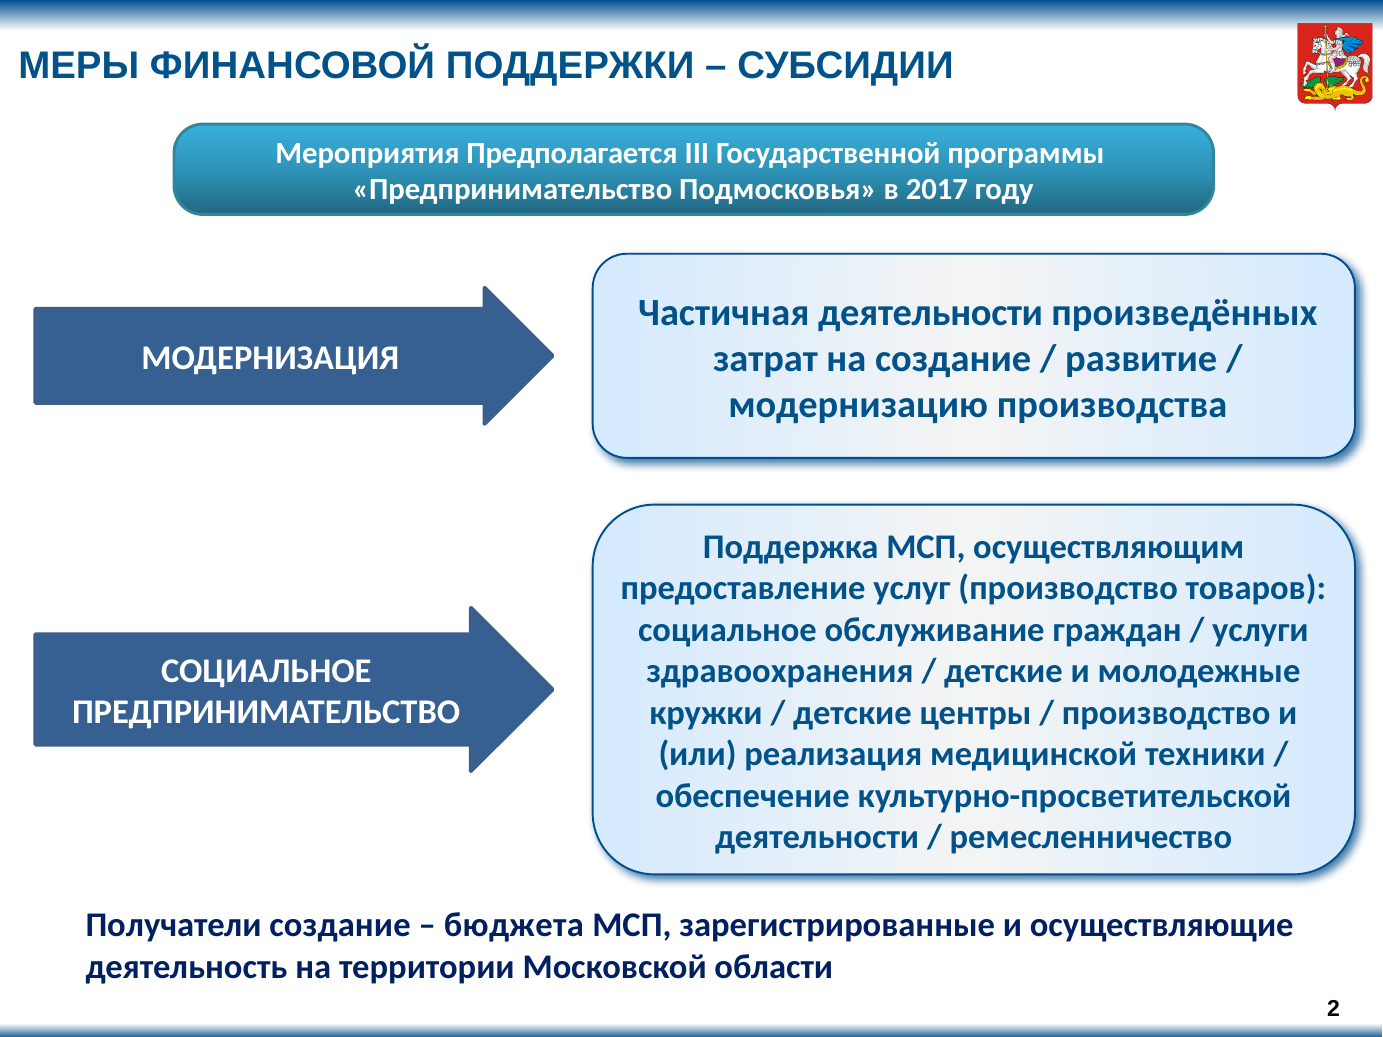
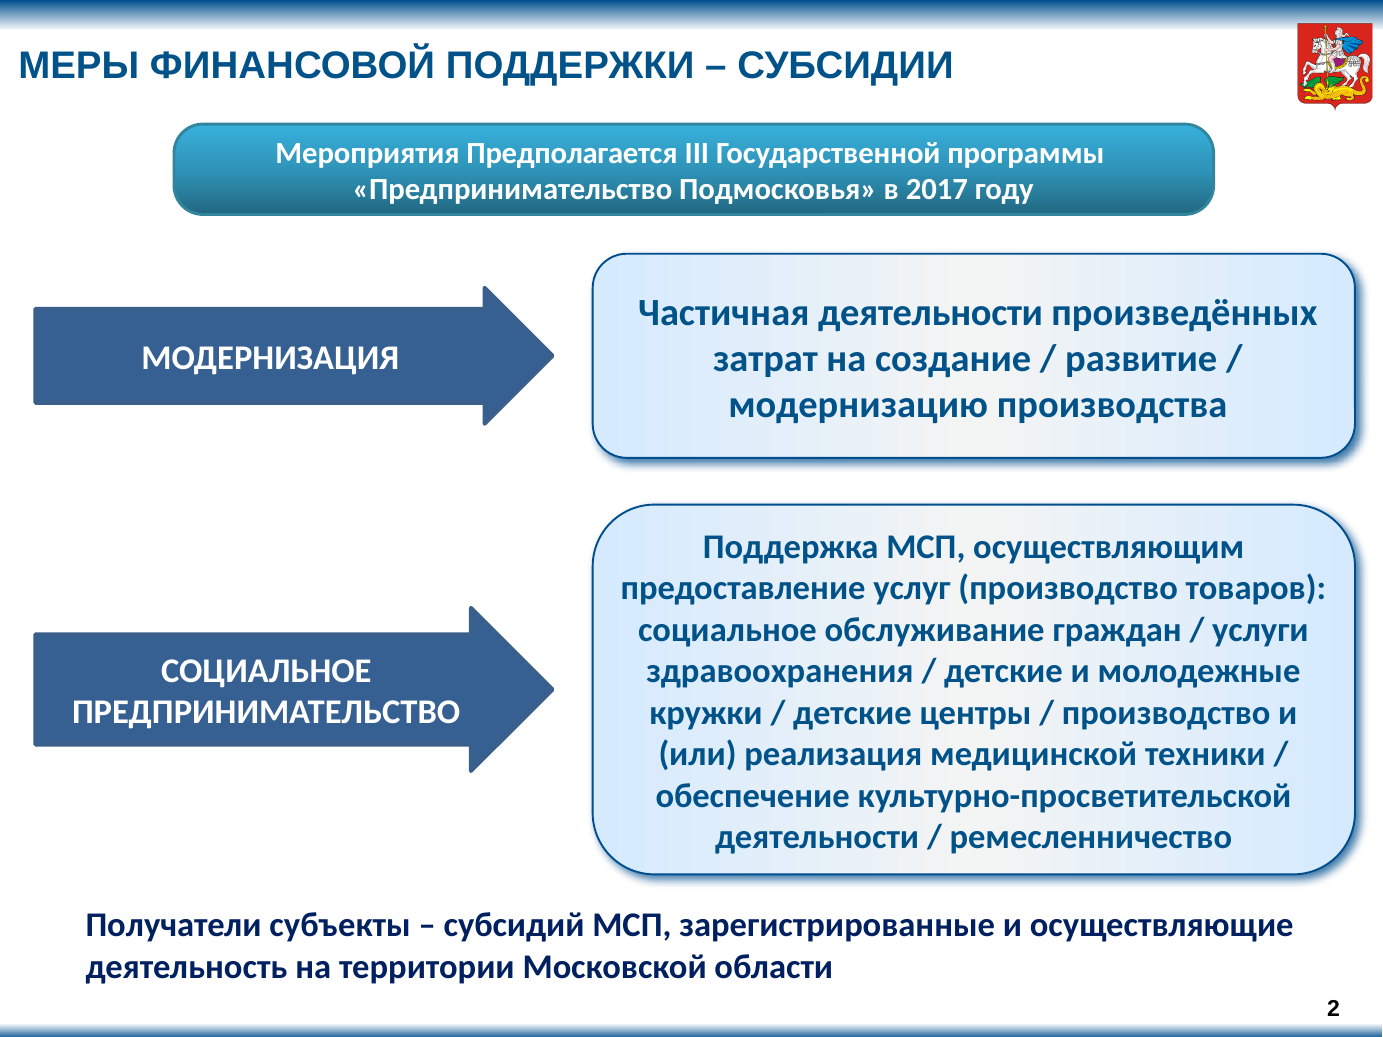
Получатели создание: создание -> субъекты
бюджета: бюджета -> субсидий
